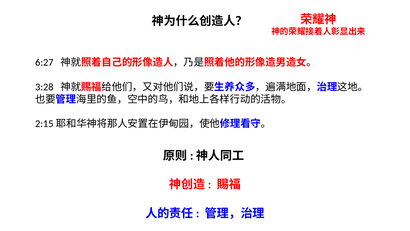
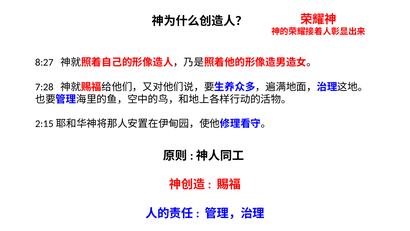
6:27: 6:27 -> 8:27
3:28: 3:28 -> 7:28
